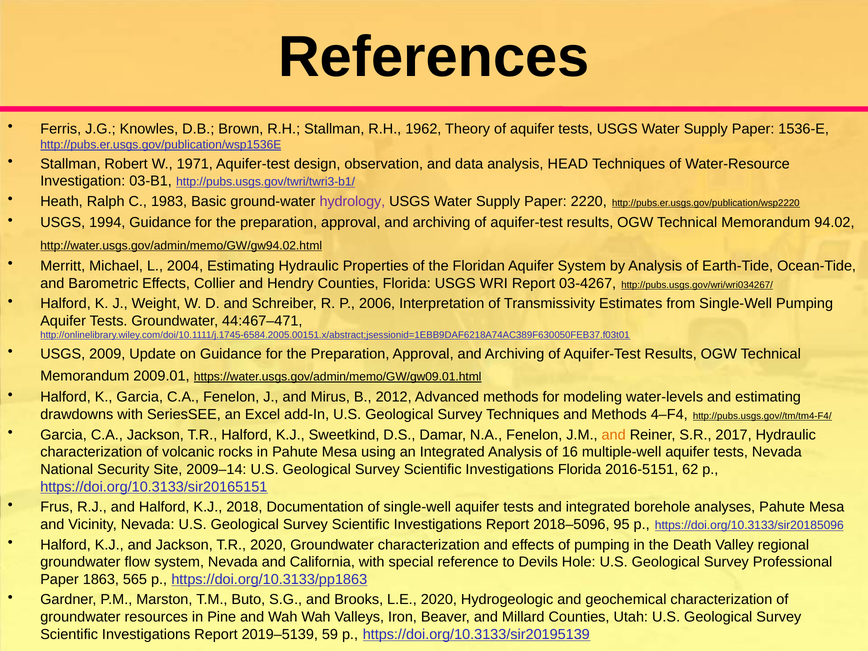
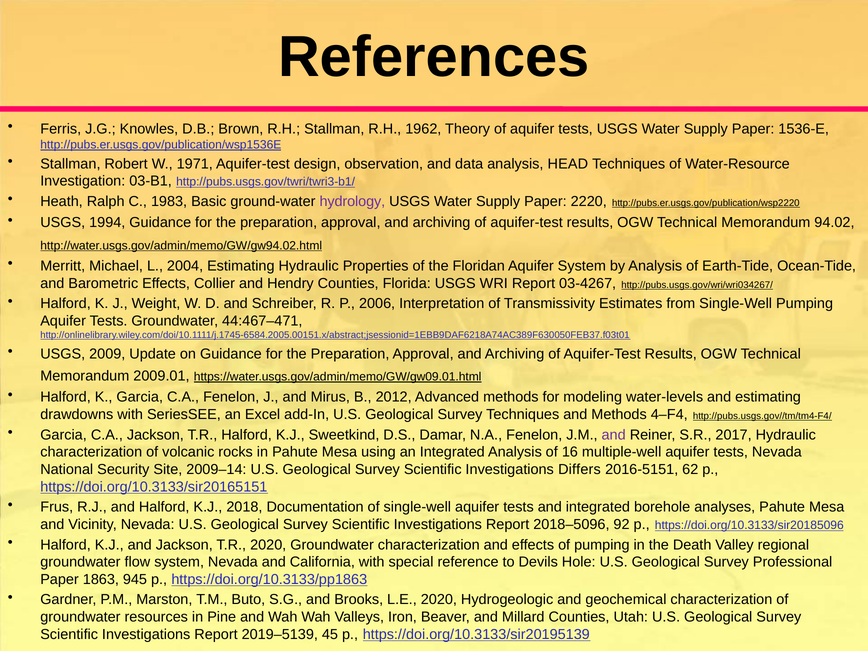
and at (614, 435) colour: orange -> purple
Investigations Florida: Florida -> Differs
95: 95 -> 92
565: 565 -> 945
59: 59 -> 45
